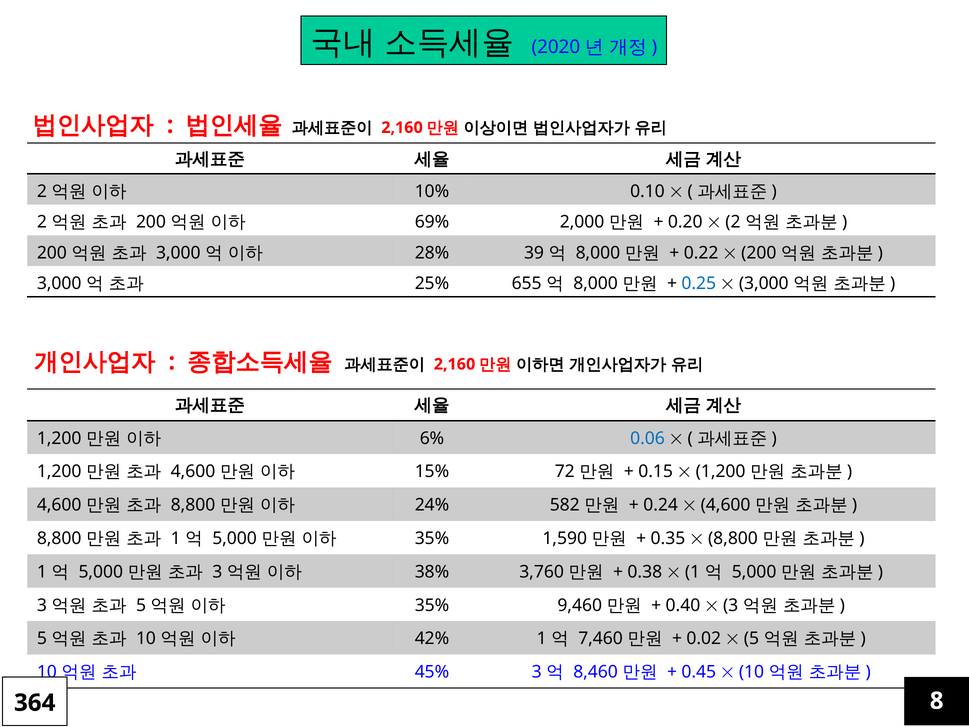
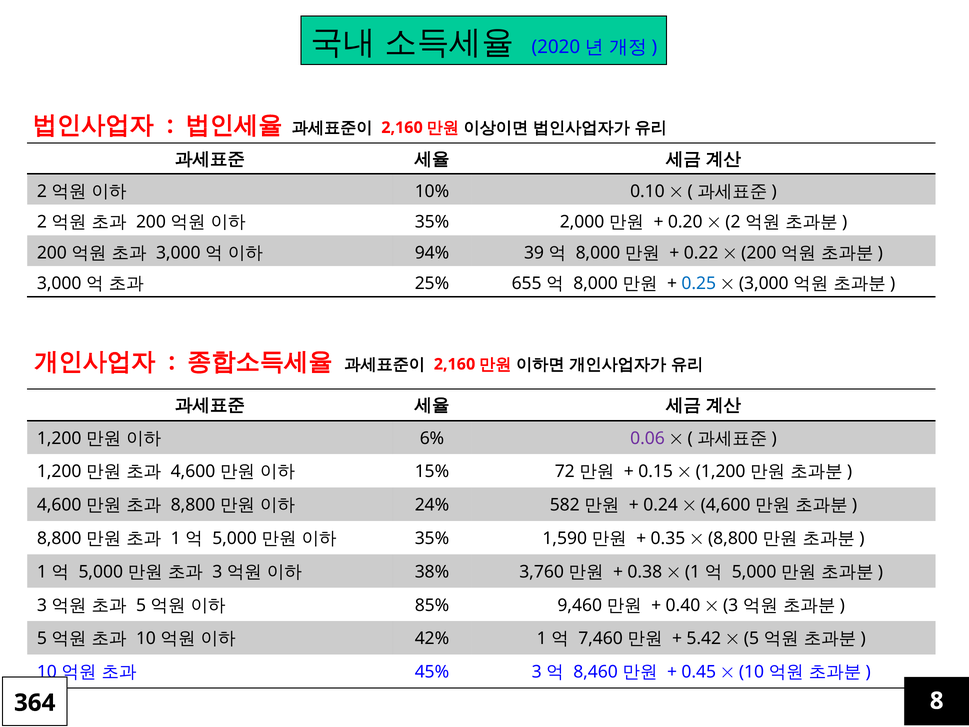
69% at (432, 222): 69% -> 35%
28%: 28% -> 94%
0.06 colour: blue -> purple
35% at (432, 605): 35% -> 85%
0.02: 0.02 -> 5.42
